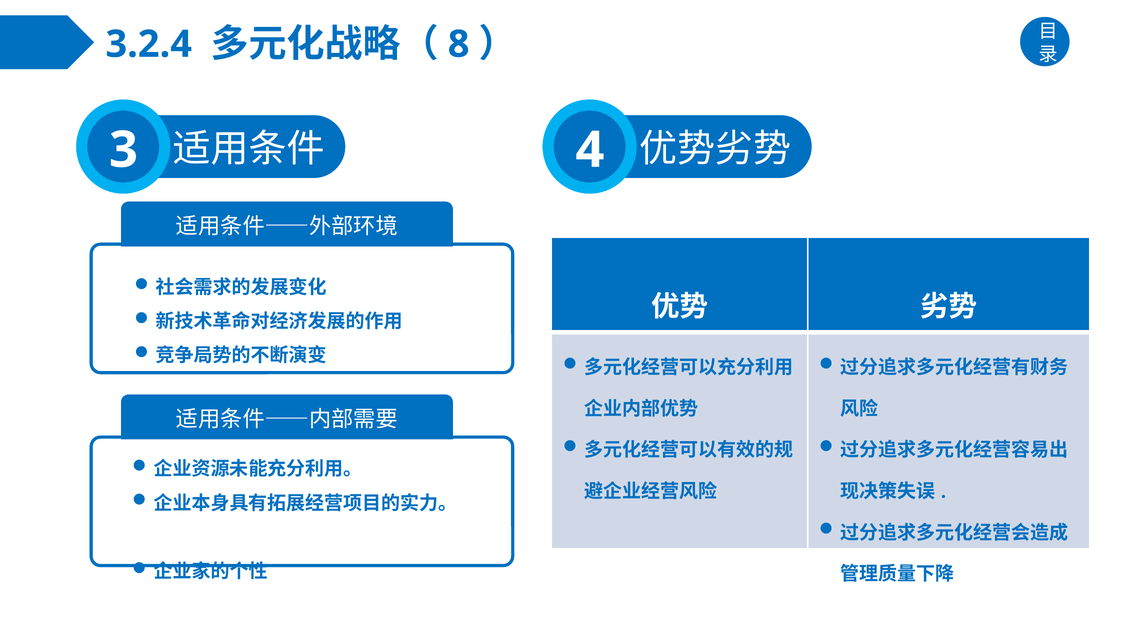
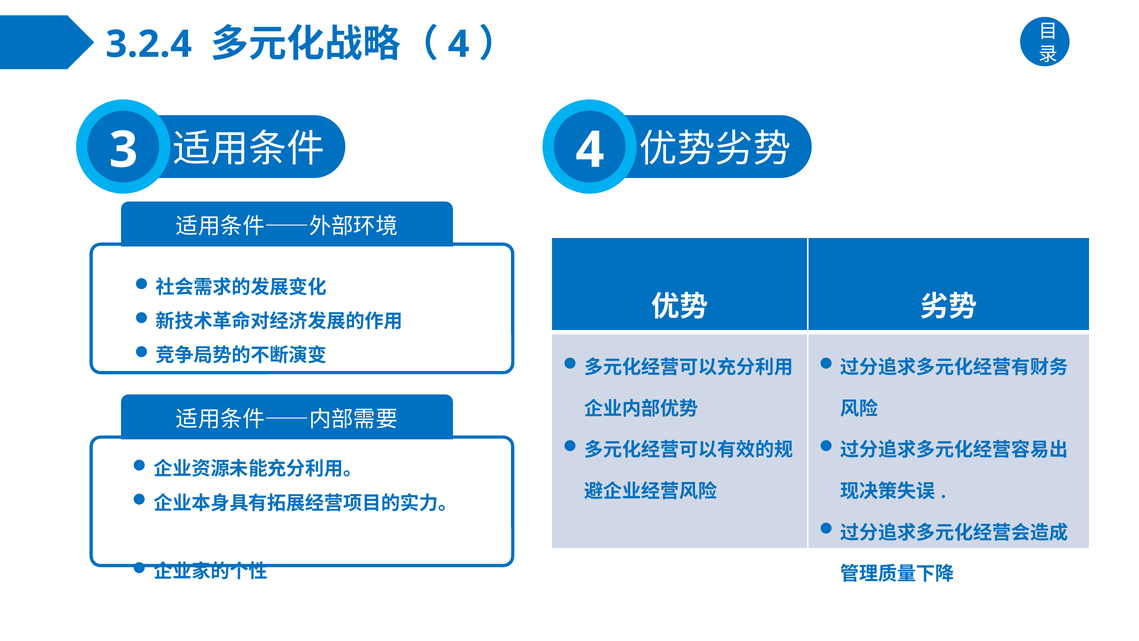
8 at (459, 44): 8 -> 4
